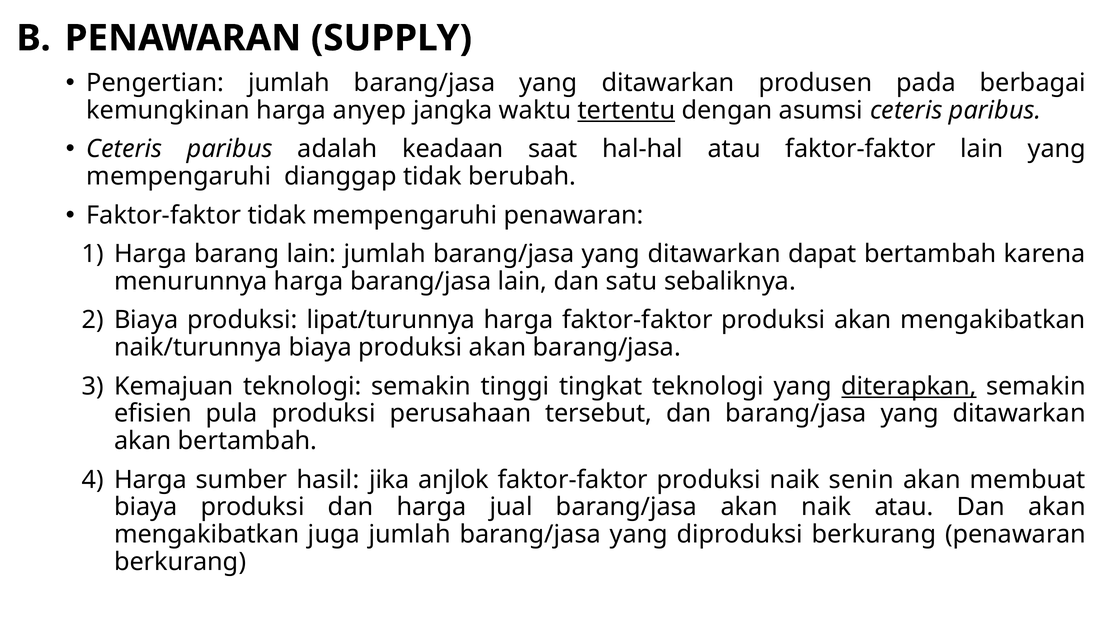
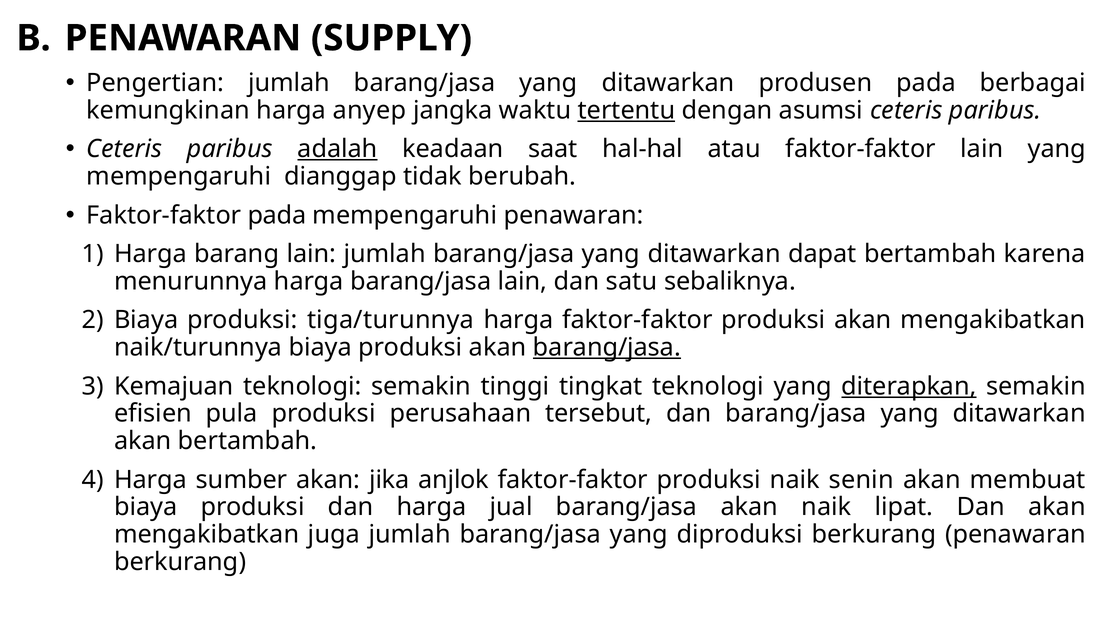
adalah underline: none -> present
Faktor-faktor tidak: tidak -> pada
lipat/turunnya: lipat/turunnya -> tiga/turunnya
barang/jasa at (607, 347) underline: none -> present
sumber hasil: hasil -> akan
naik atau: atau -> lipat
